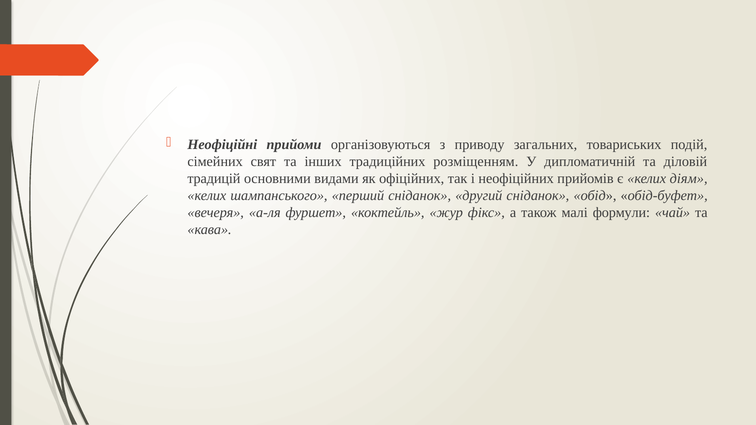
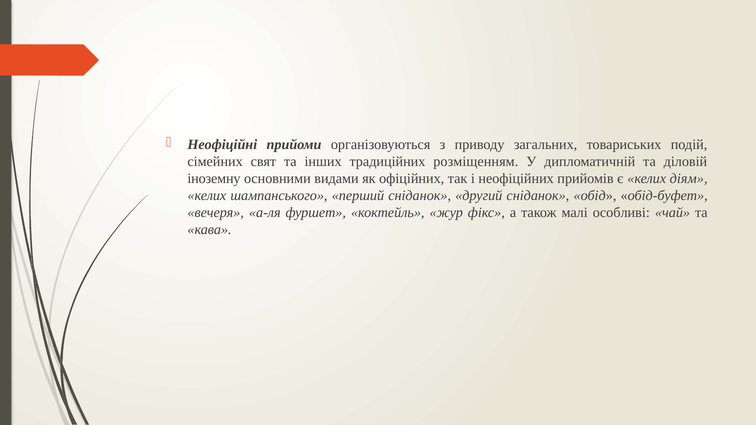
традицій: традицій -> іноземну
формули: формули -> особливі
